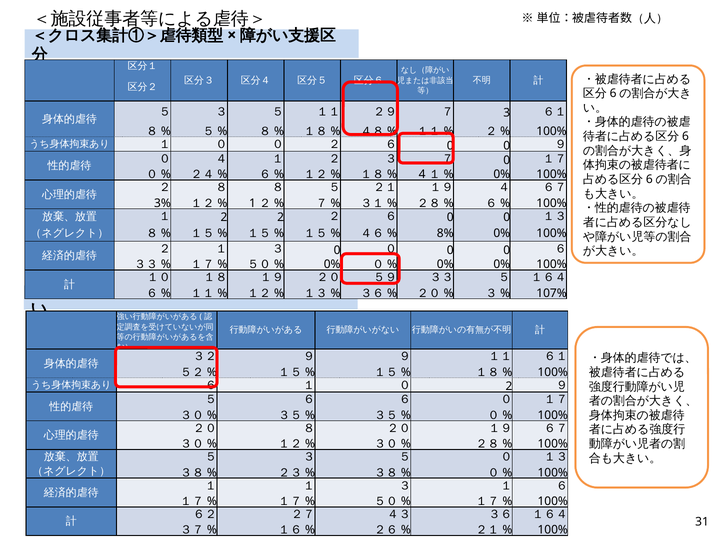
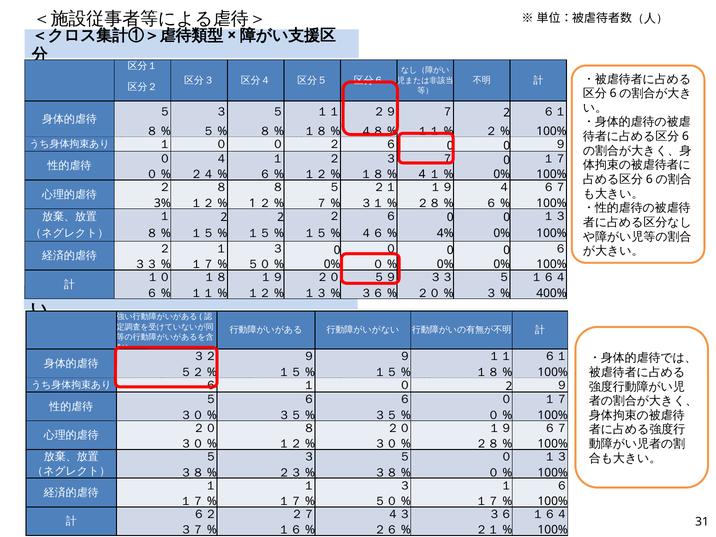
７ 3: 3 -> 2
8%: 8% -> 4%
107%: 107% -> 400%
